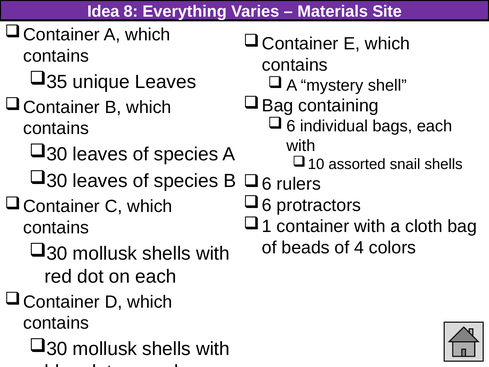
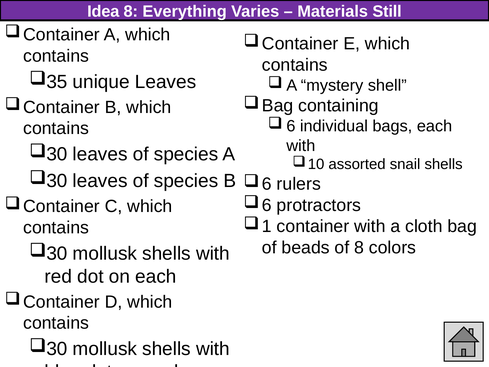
Site: Site -> Still
of 4: 4 -> 8
